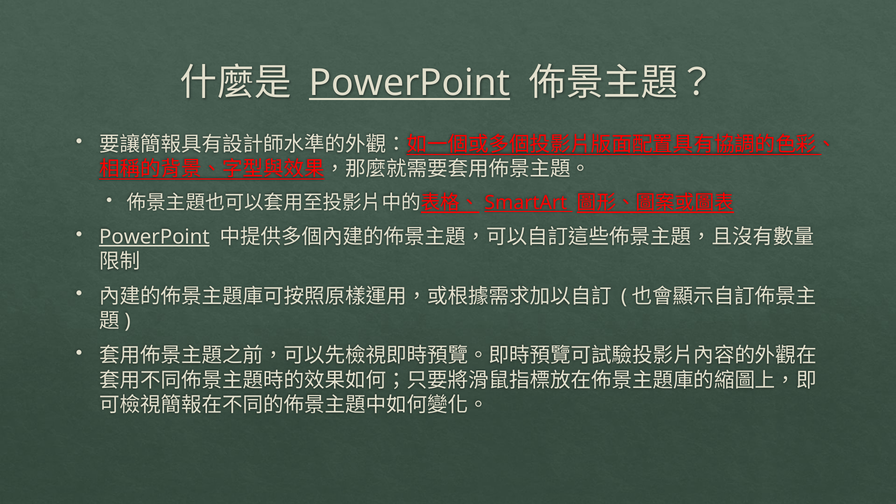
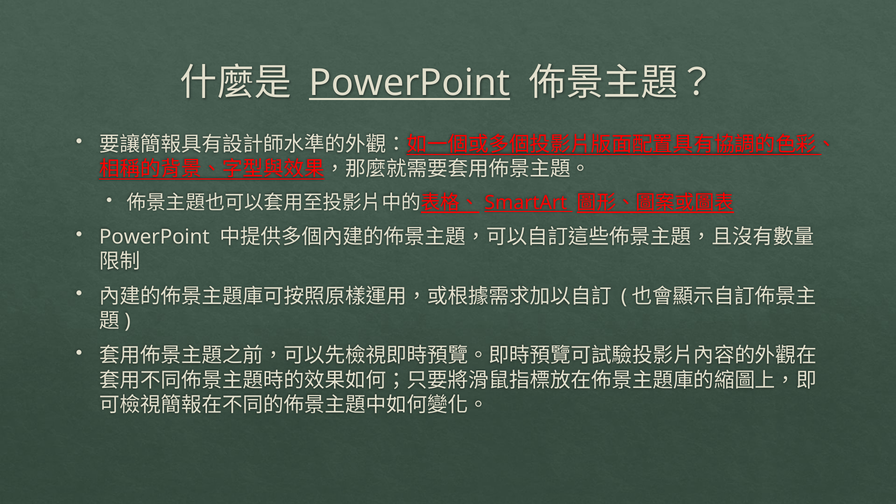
PowerPoint at (154, 237) underline: present -> none
